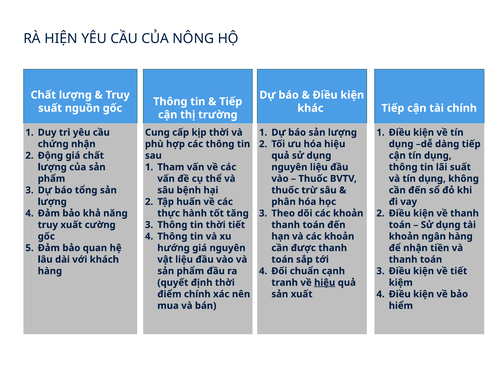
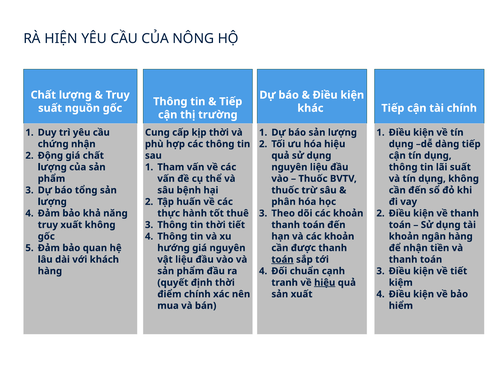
tăng: tăng -> thuê
xuất cường: cường -> không
toán at (282, 259) underline: none -> present
